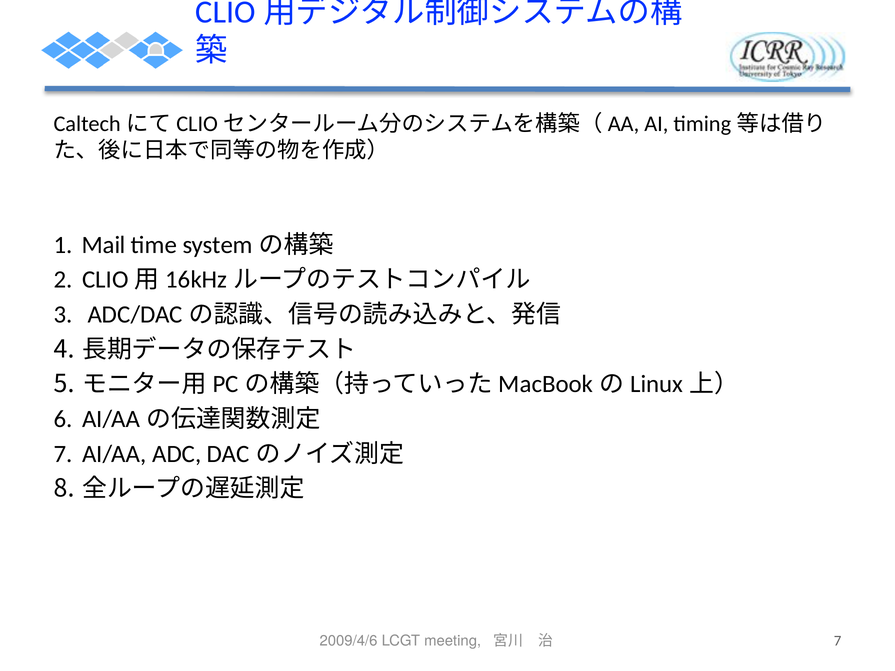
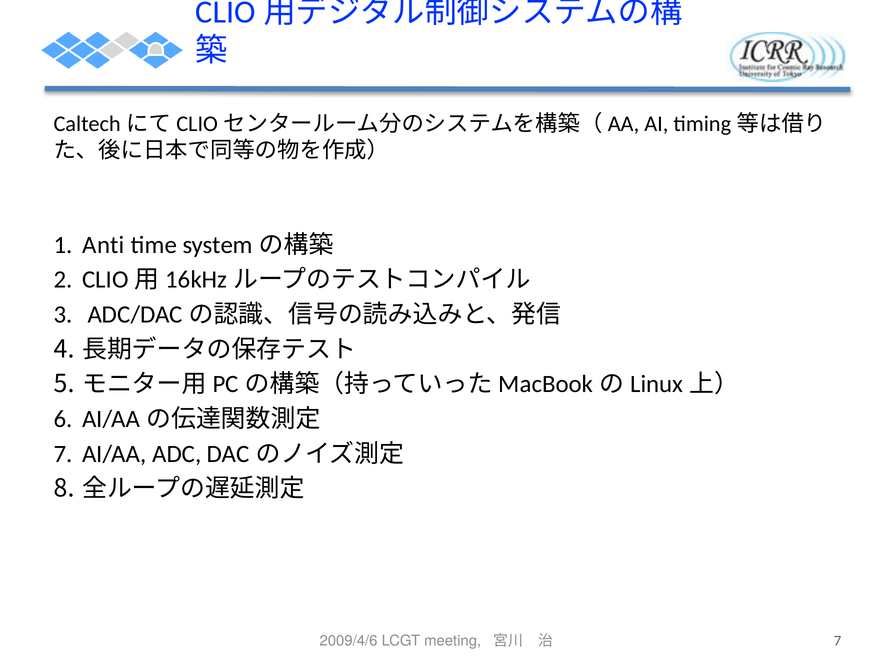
Mail: Mail -> Anti
